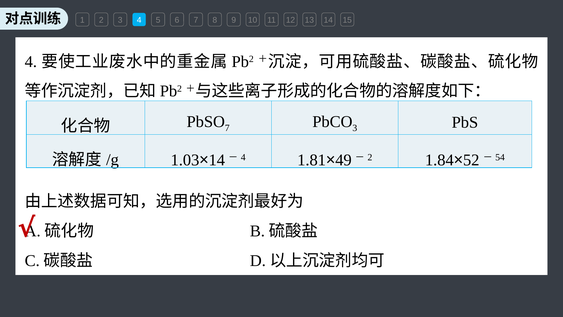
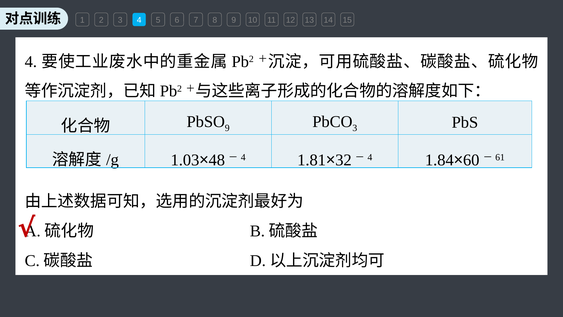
7 at (227, 128): 7 -> 9
14 at (217, 160): 14 -> 48
49: 49 -> 32
2 at (370, 157): 2 -> 4
52: 52 -> 60
54: 54 -> 61
